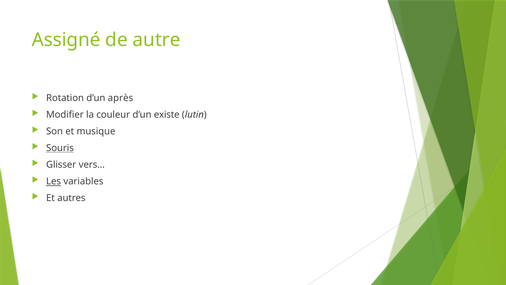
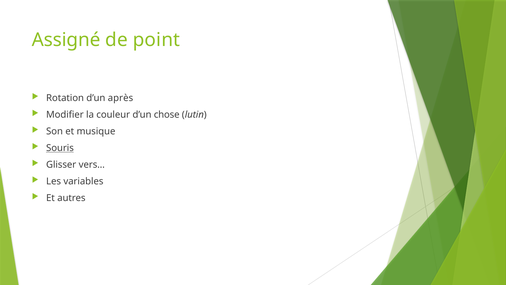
autre: autre -> point
existe: existe -> chose
Les underline: present -> none
